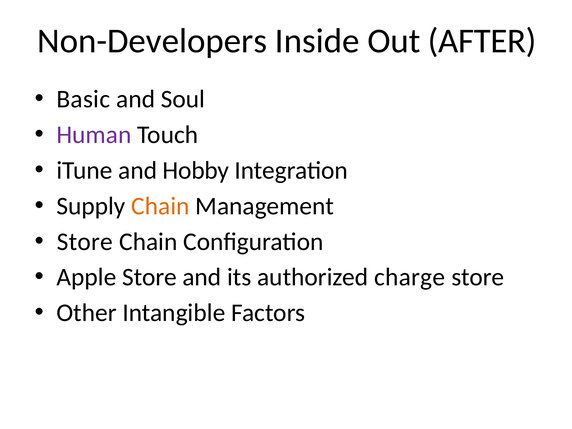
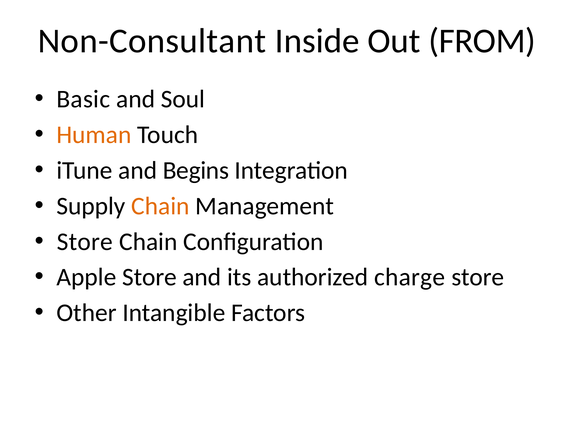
Non-Developers: Non-Developers -> Non-Consultant
AFTER: AFTER -> FROM
Human colour: purple -> orange
Hobby: Hobby -> Begins
